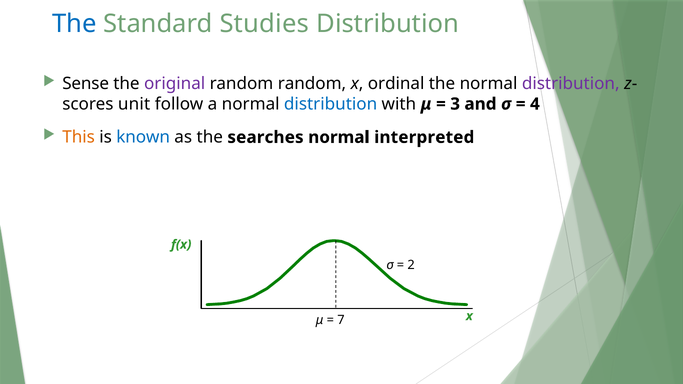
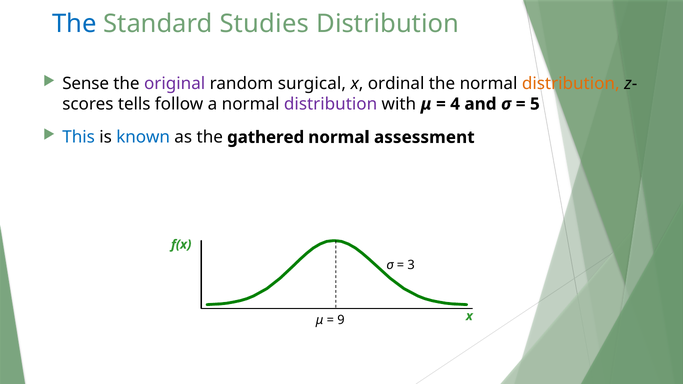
random random: random -> surgical
distribution at (571, 84) colour: purple -> orange
unit: unit -> tells
distribution at (331, 104) colour: blue -> purple
3: 3 -> 4
4: 4 -> 5
This colour: orange -> blue
searches: searches -> gathered
interpreted: interpreted -> assessment
2: 2 -> 3
7: 7 -> 9
